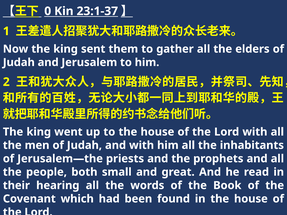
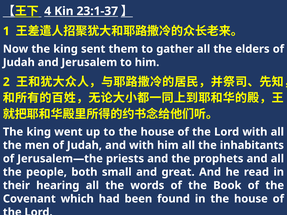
0: 0 -> 4
